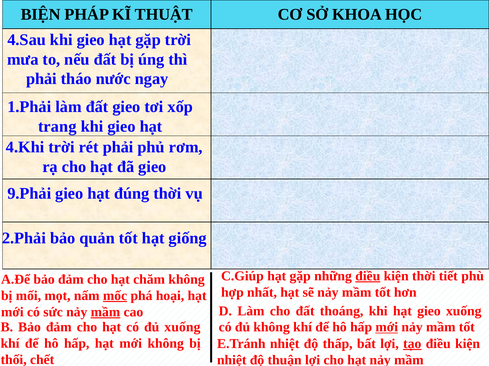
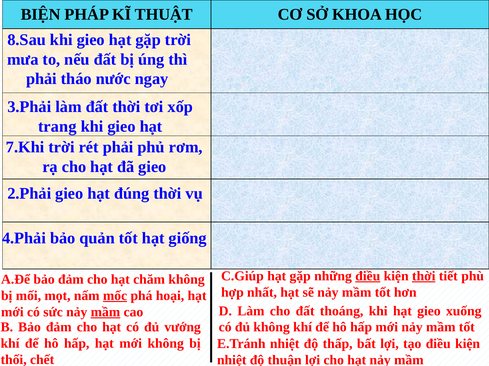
4.Sau: 4.Sau -> 8.Sau
1.Phải: 1.Phải -> 3.Phải
đất gieo: gieo -> thời
4.Khi: 4.Khi -> 7.Khi
9.Phải: 9.Phải -> 2.Phải
2.Phải: 2.Phải -> 4.Phải
thời at (424, 277) underline: none -> present
đủ xuống: xuống -> vướng
mới at (387, 328) underline: present -> none
tạo underline: present -> none
